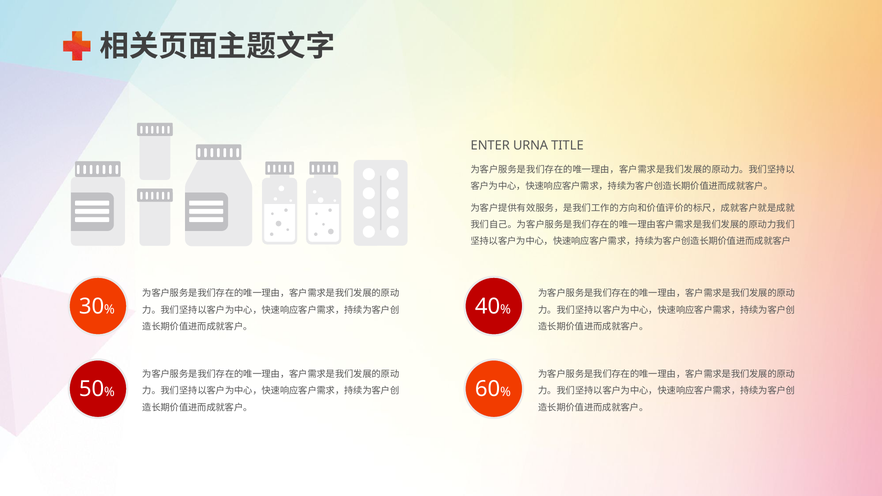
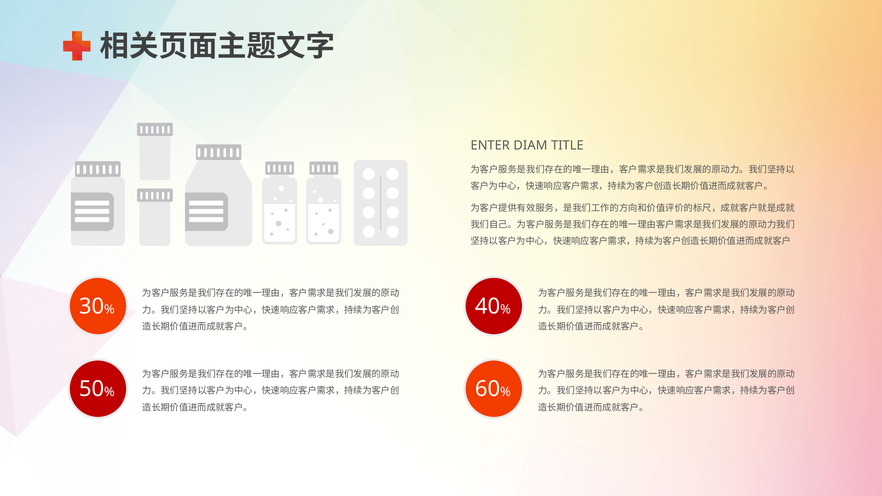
URNA: URNA -> DIAM
